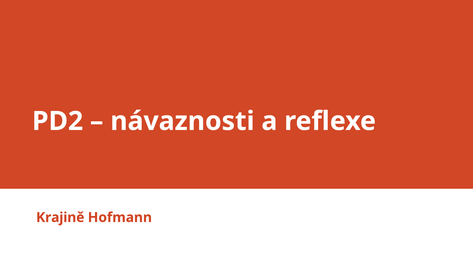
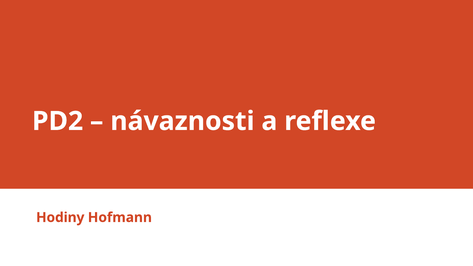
Krajině: Krajině -> Hodiny
